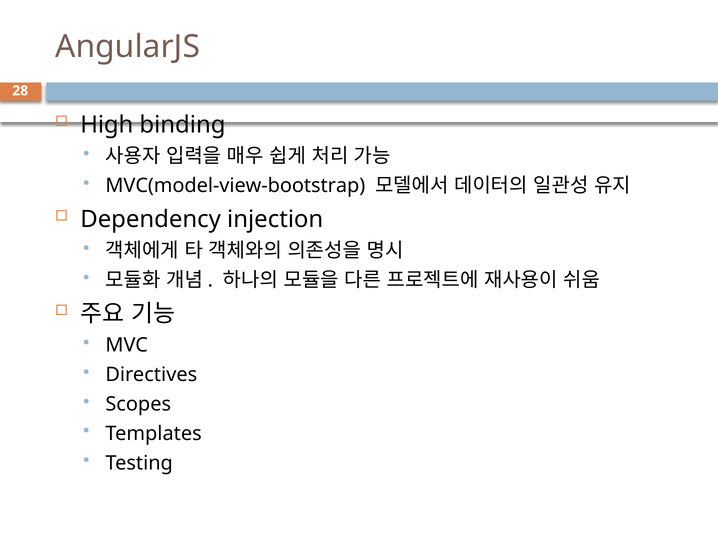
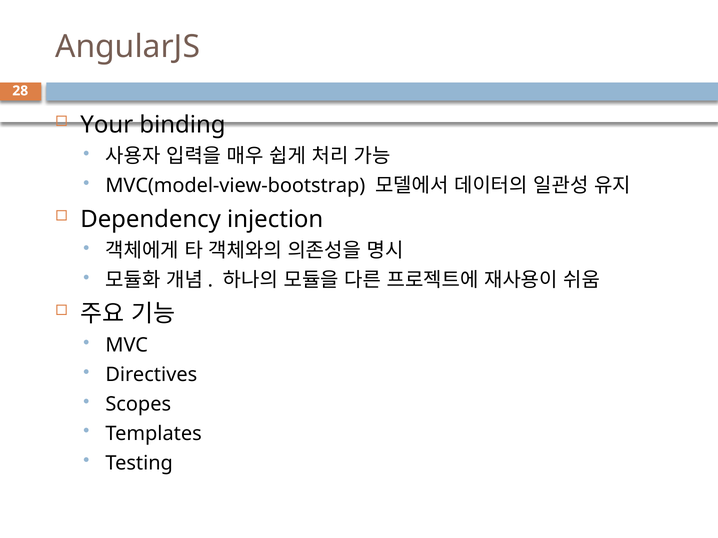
High: High -> Your
